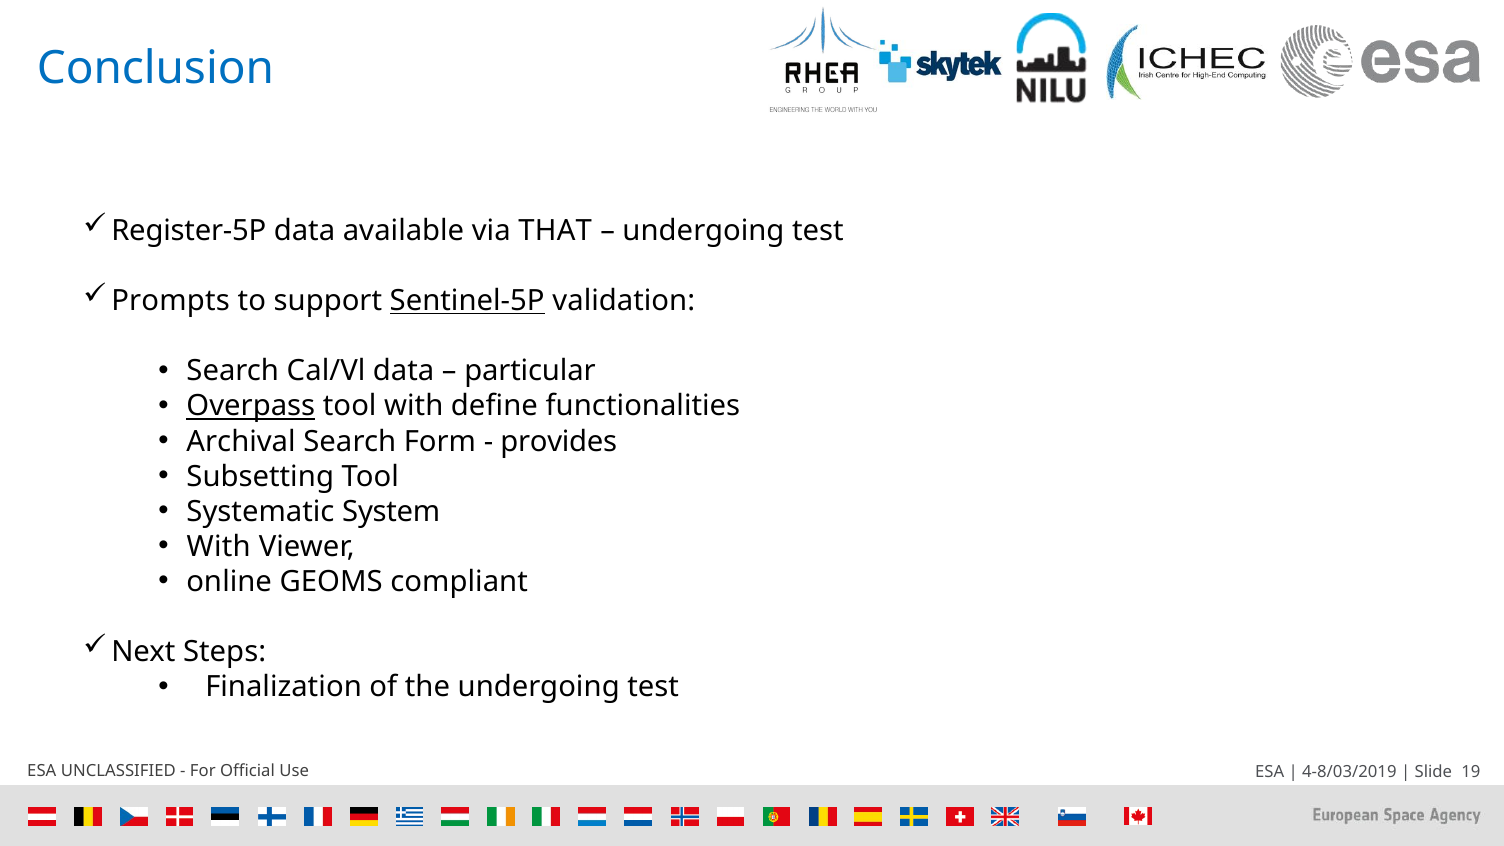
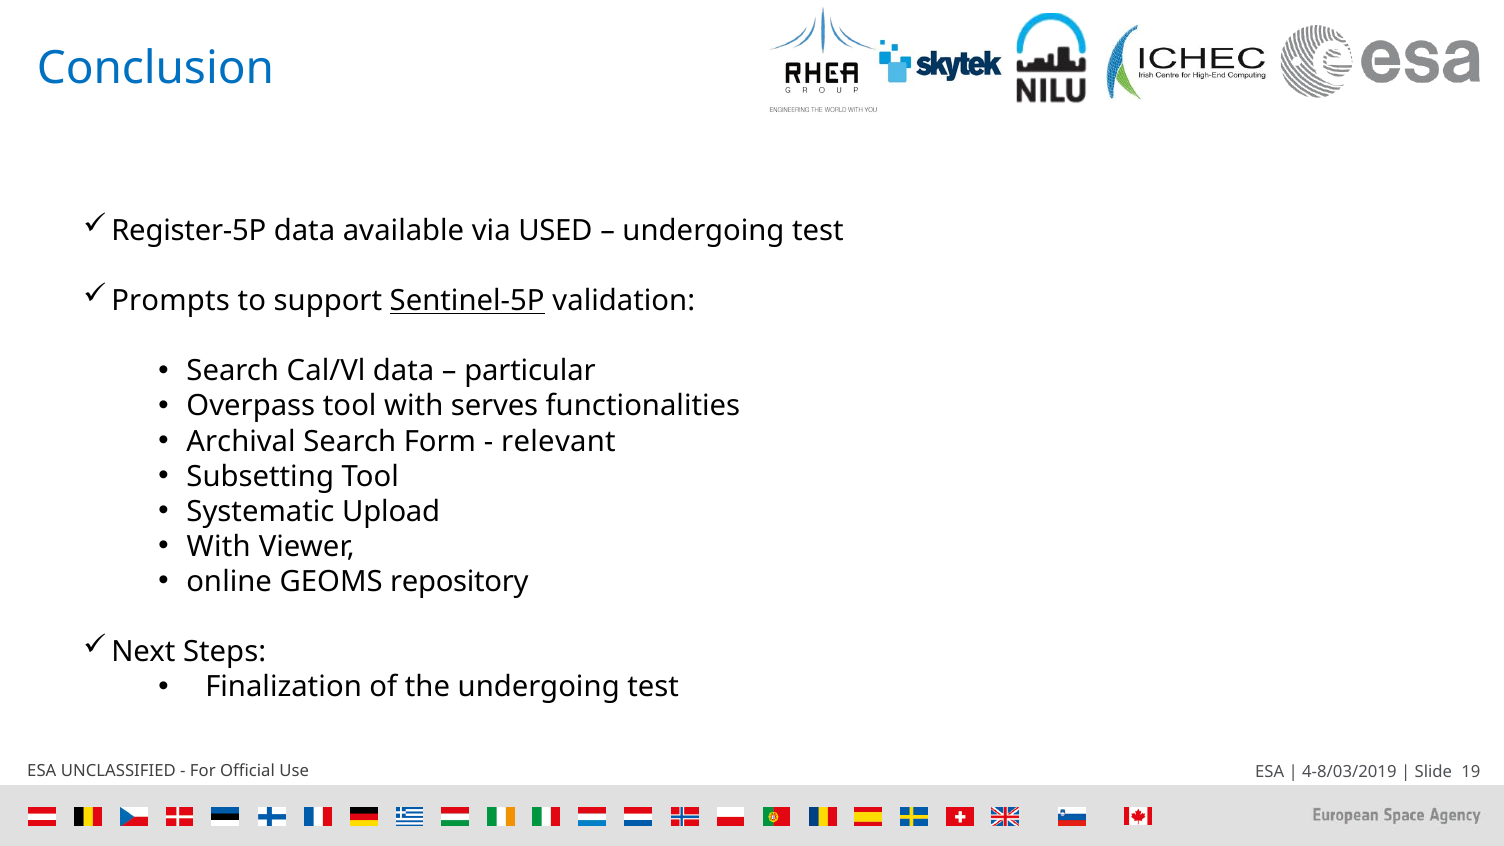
THAT: THAT -> USED
Overpass underline: present -> none
define: define -> serves
provides: provides -> relevant
System: System -> Upload
compliant: compliant -> repository
